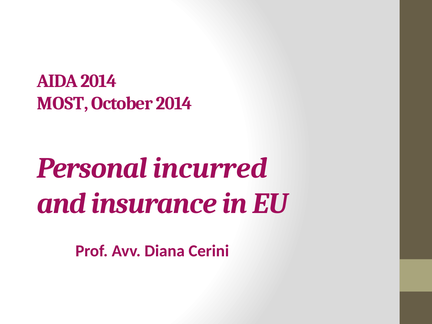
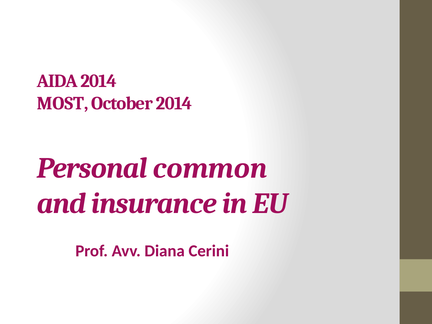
incurred: incurred -> common
